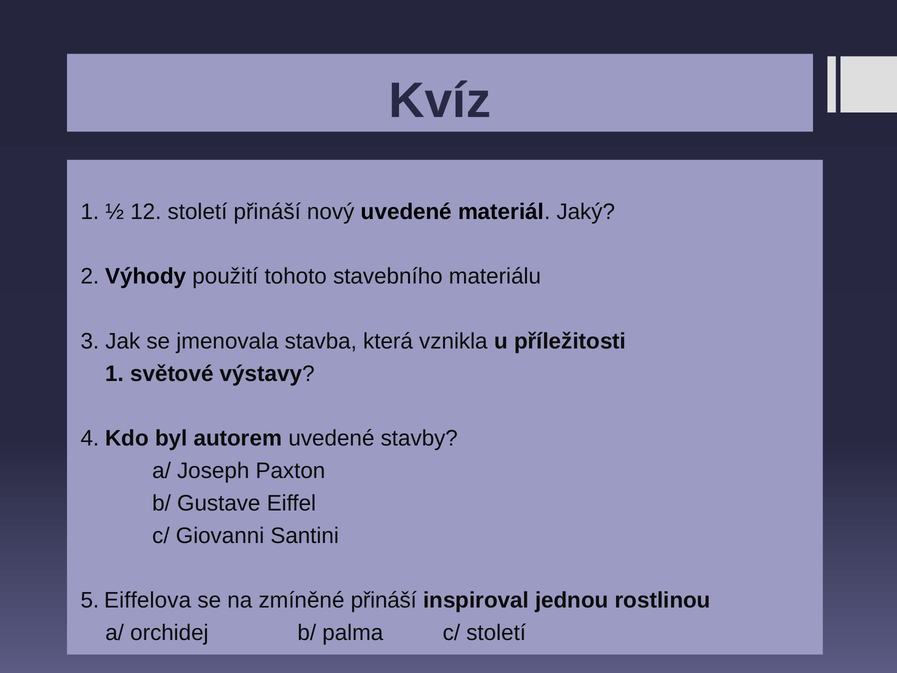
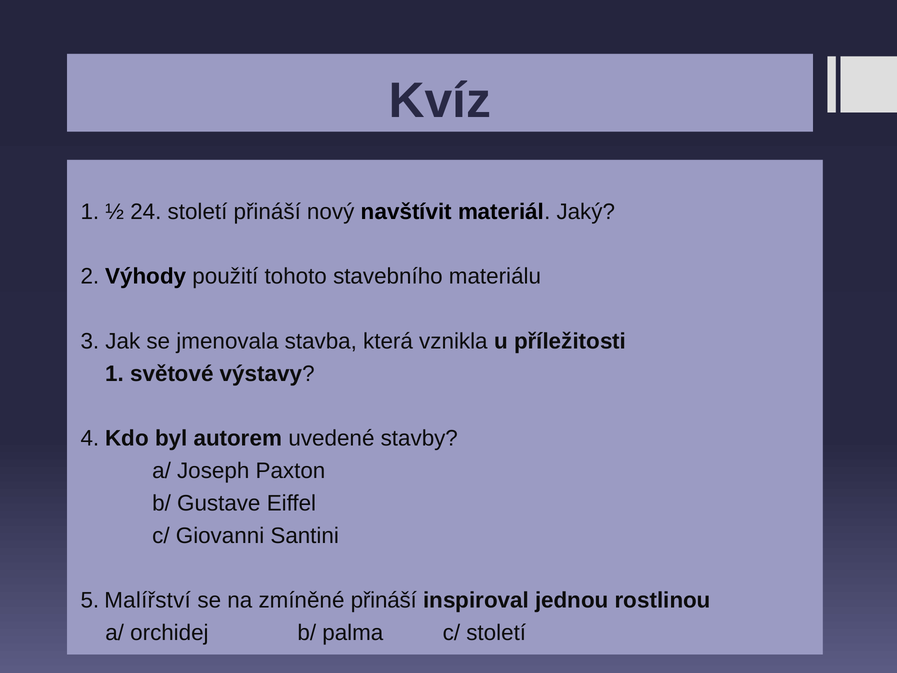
12: 12 -> 24
nový uvedené: uvedené -> navštívit
Eiffelova: Eiffelova -> Malířství
